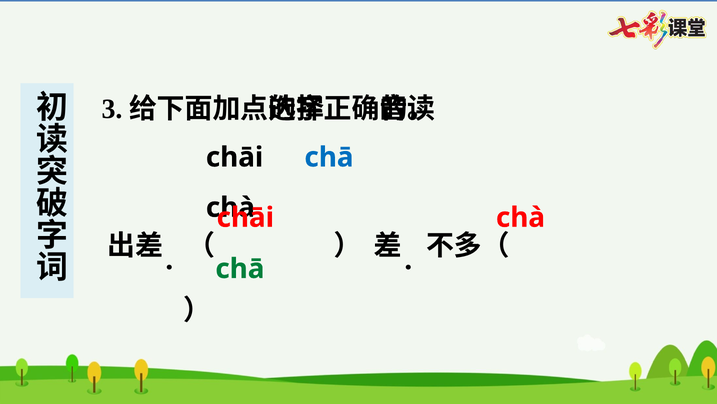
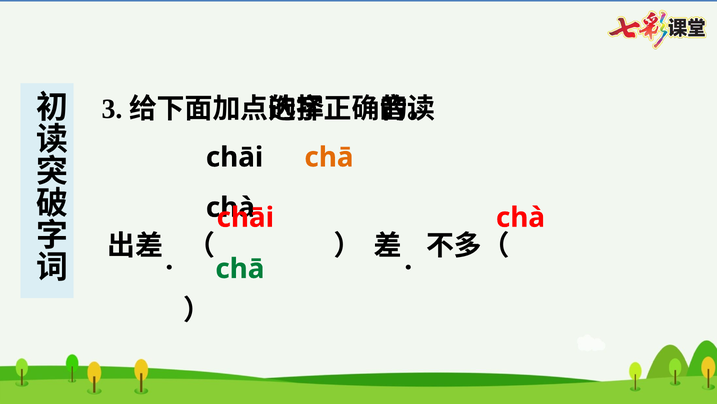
chā at (329, 157) colour: blue -> orange
